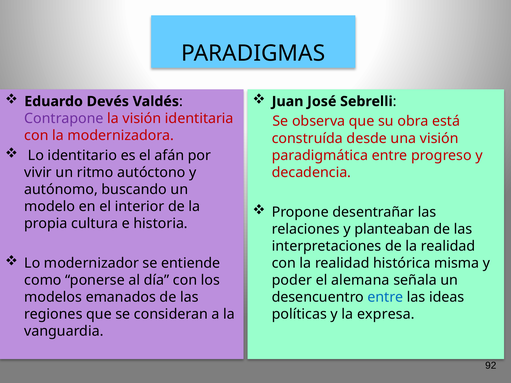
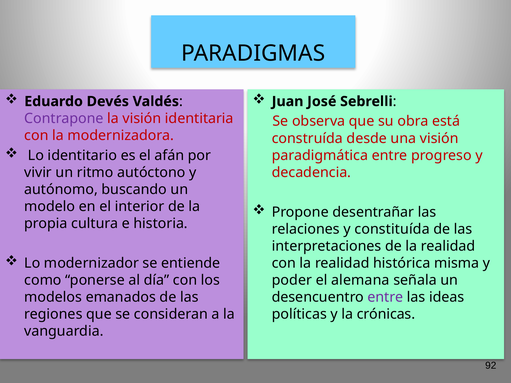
planteaban: planteaban -> constituída
entre at (385, 297) colour: blue -> purple
expresa: expresa -> crónicas
